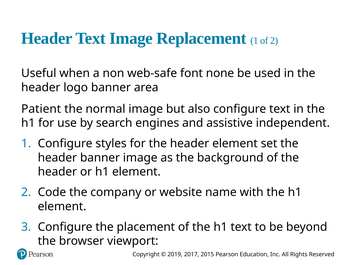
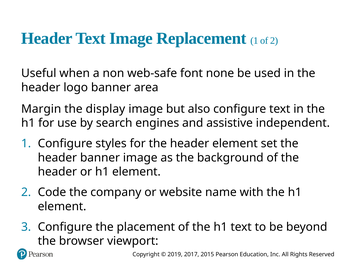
Patient: Patient -> Margin
normal: normal -> display
